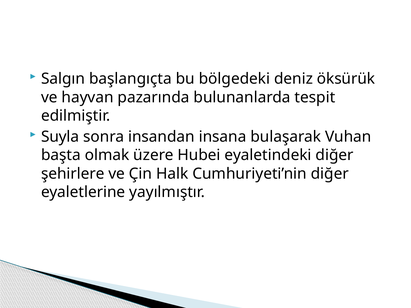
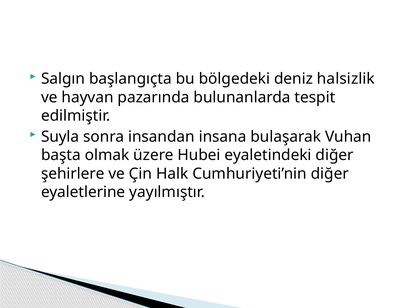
öksürük: öksürük -> halsizlik
